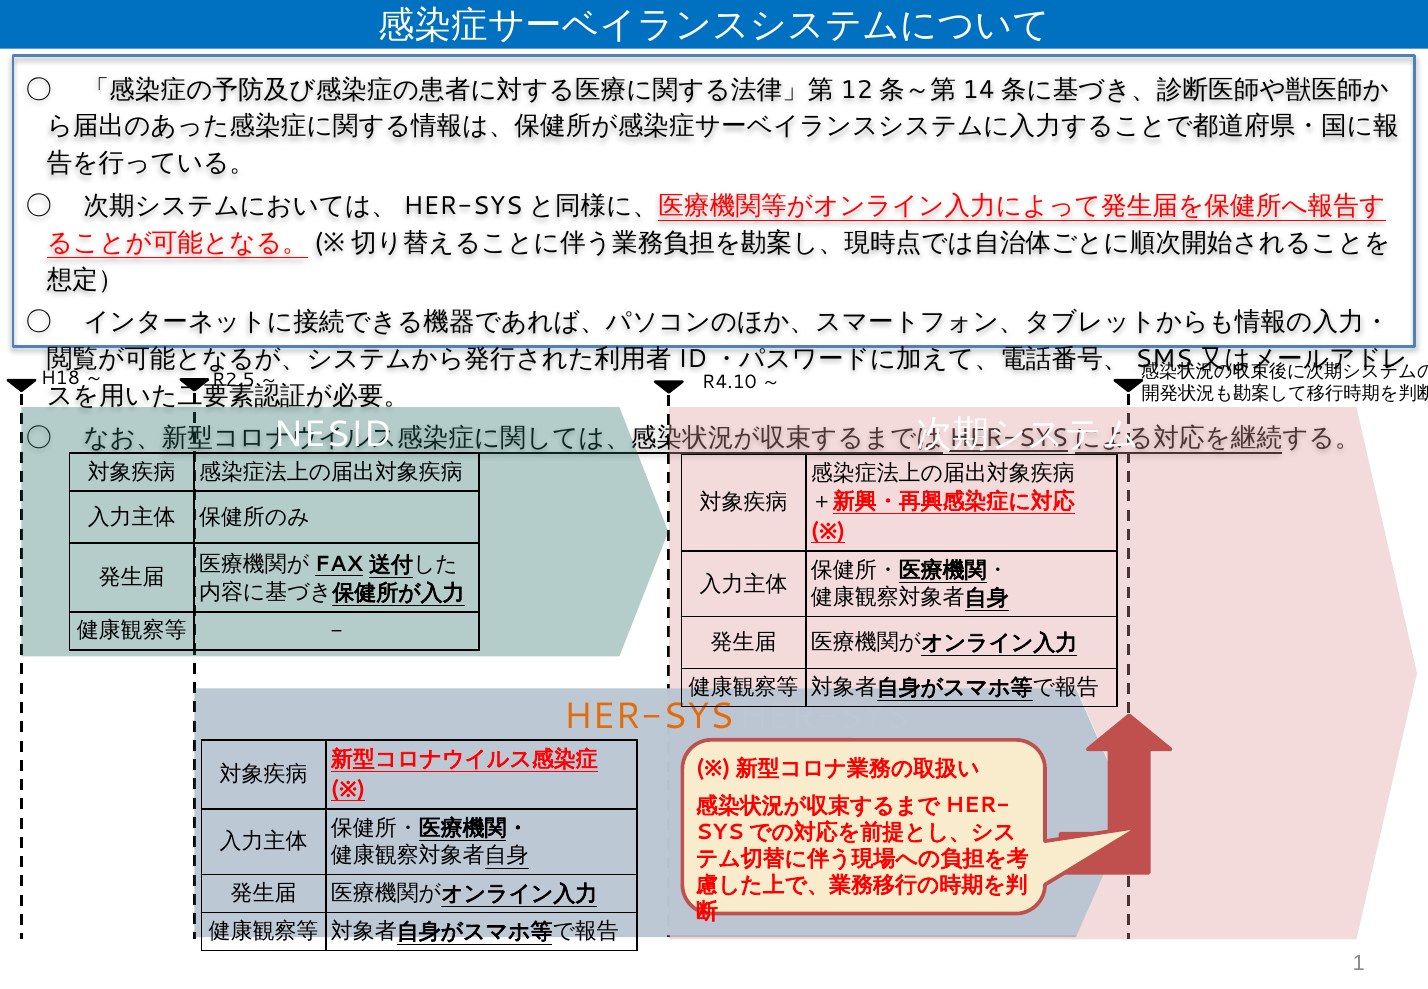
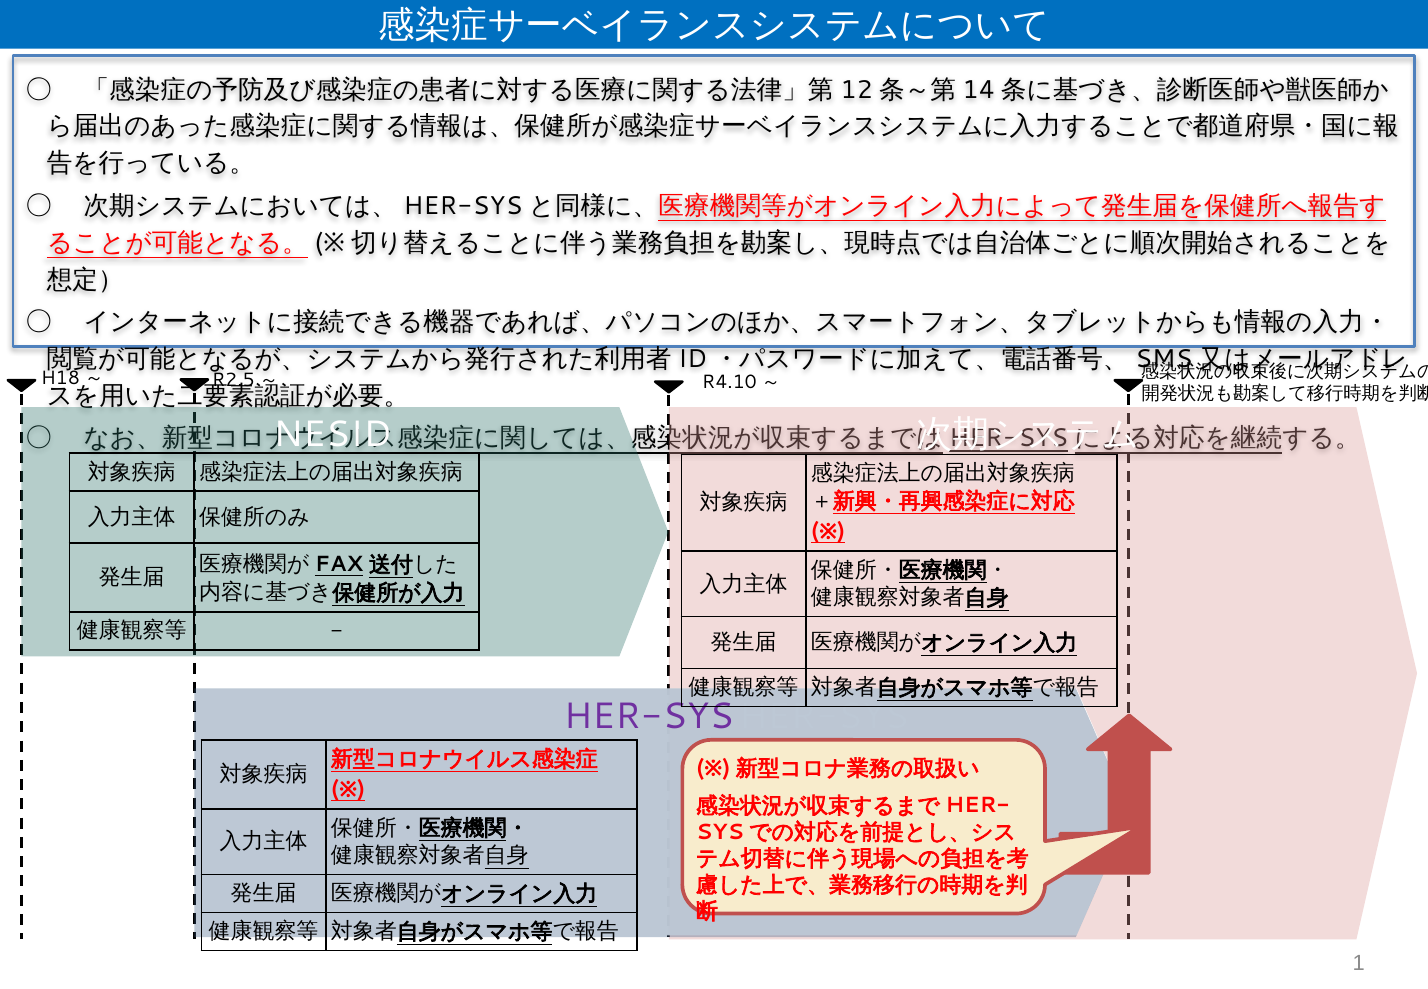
HER-SYS at (649, 716) colour: orange -> purple
